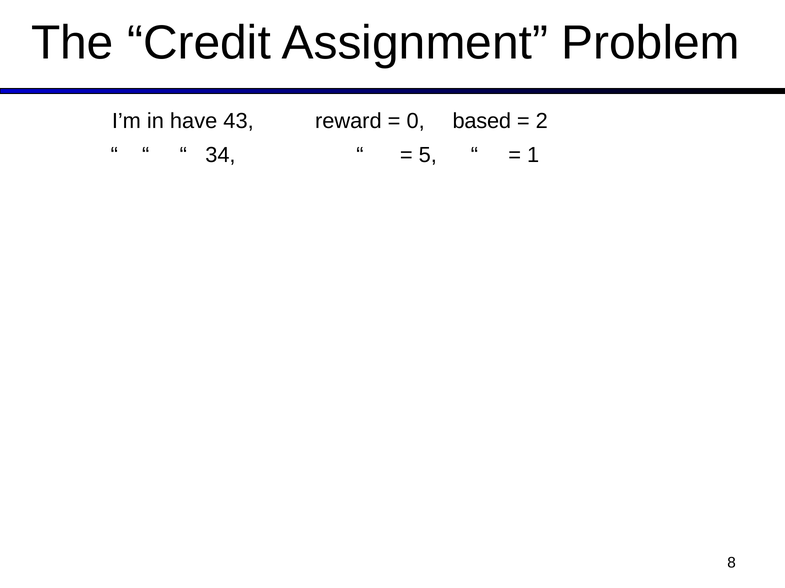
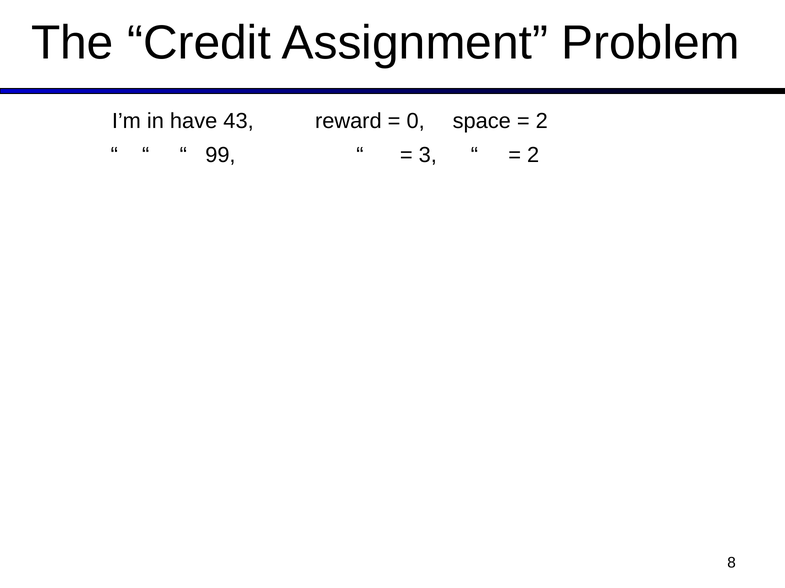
based: based -> space
34: 34 -> 99
5: 5 -> 3
1 at (533, 155): 1 -> 2
